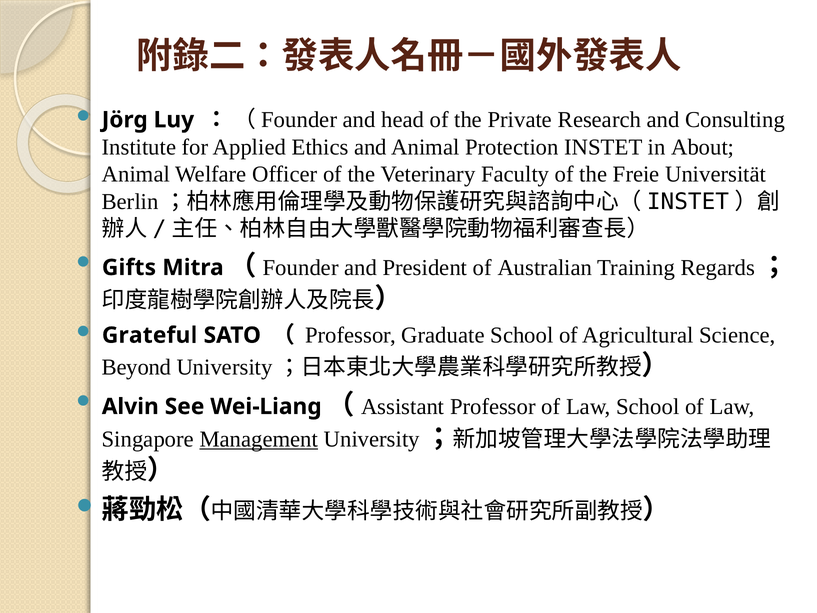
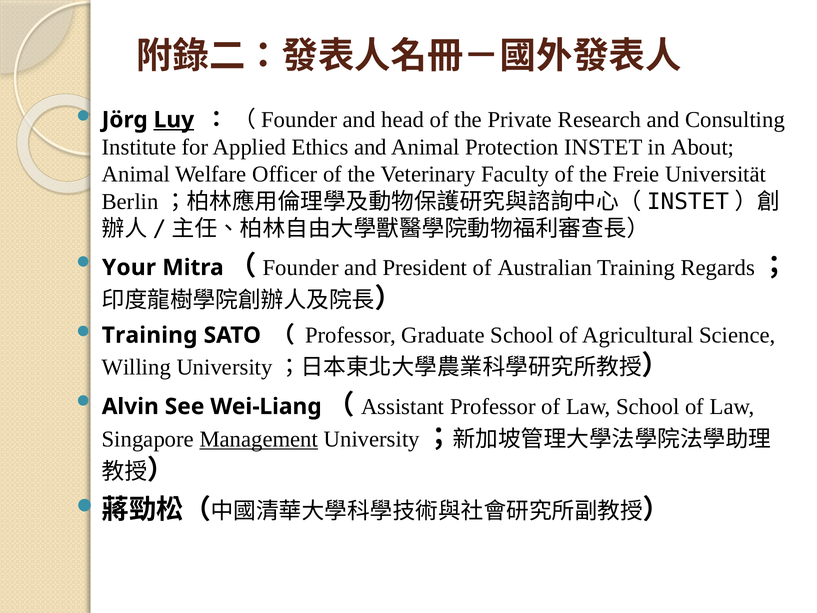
Luy underline: none -> present
Gifts: Gifts -> Your
Grateful at (150, 335): Grateful -> Training
Beyond: Beyond -> Willing
